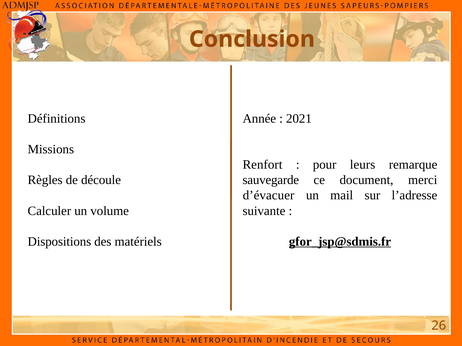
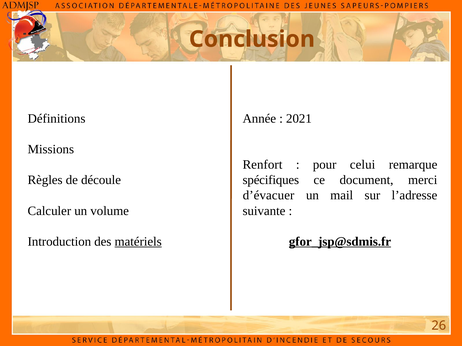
leurs: leurs -> celui
sauvegarde: sauvegarde -> spécifiques
Dispositions: Dispositions -> Introduction
matériels underline: none -> present
